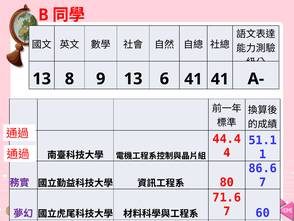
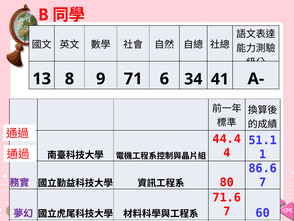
9 13: 13 -> 71
6 41: 41 -> 34
